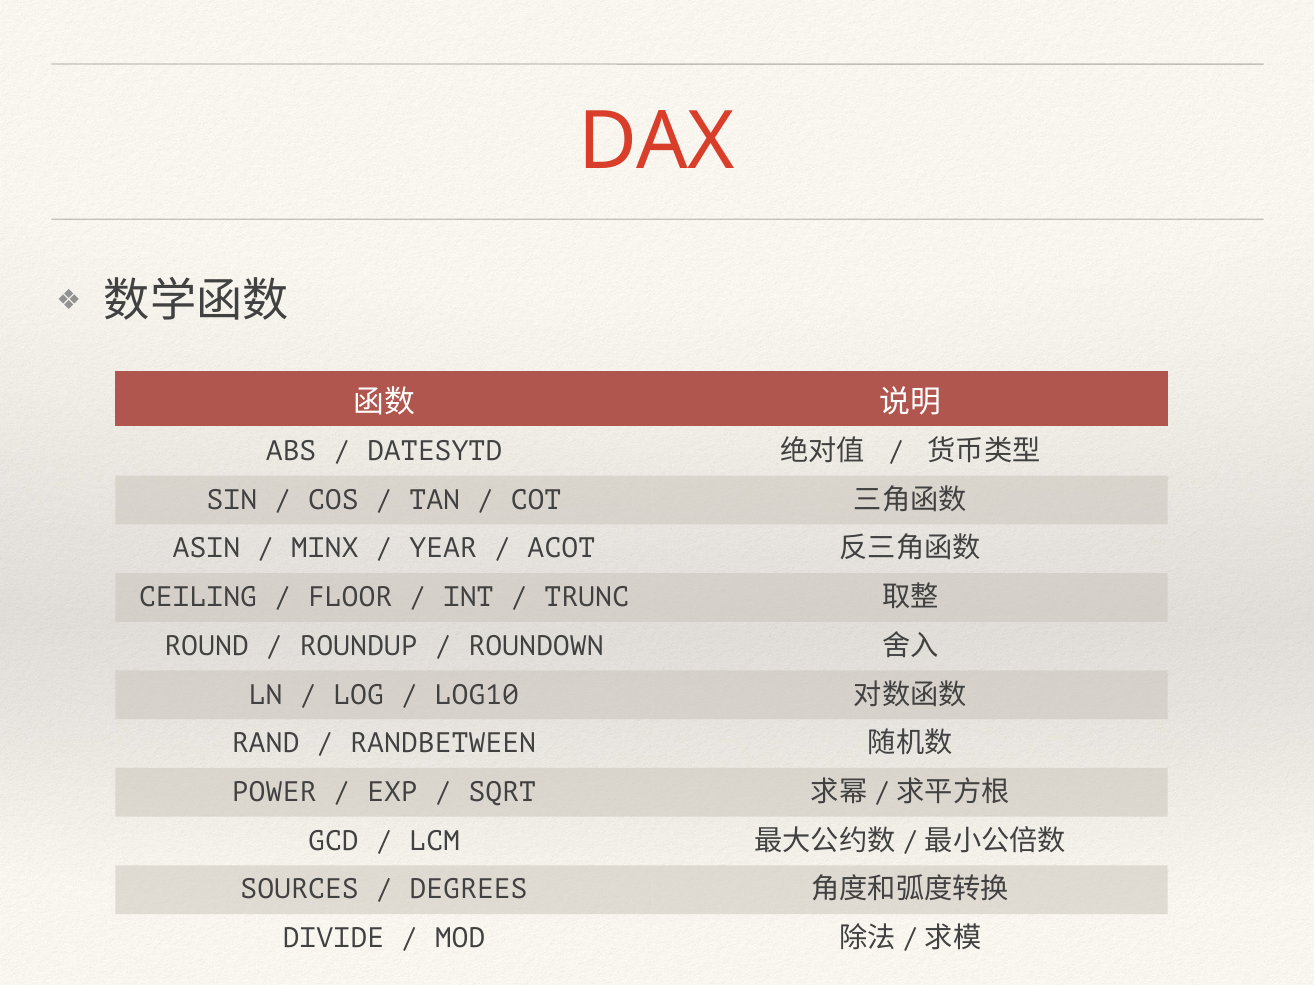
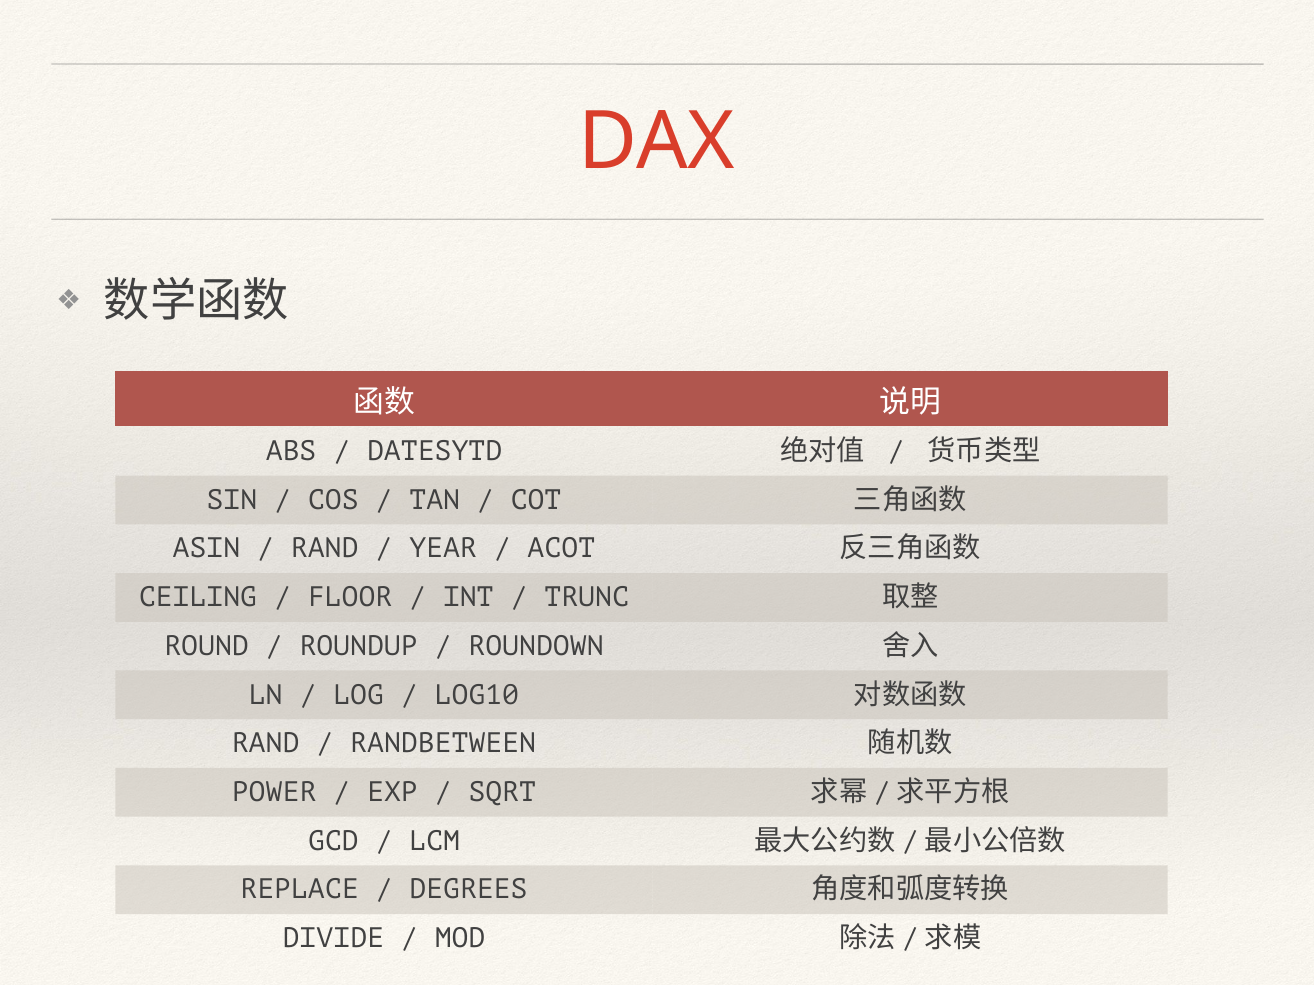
MINX at (325, 549): MINX -> RAND
SOURCES: SOURCES -> REPLACE
